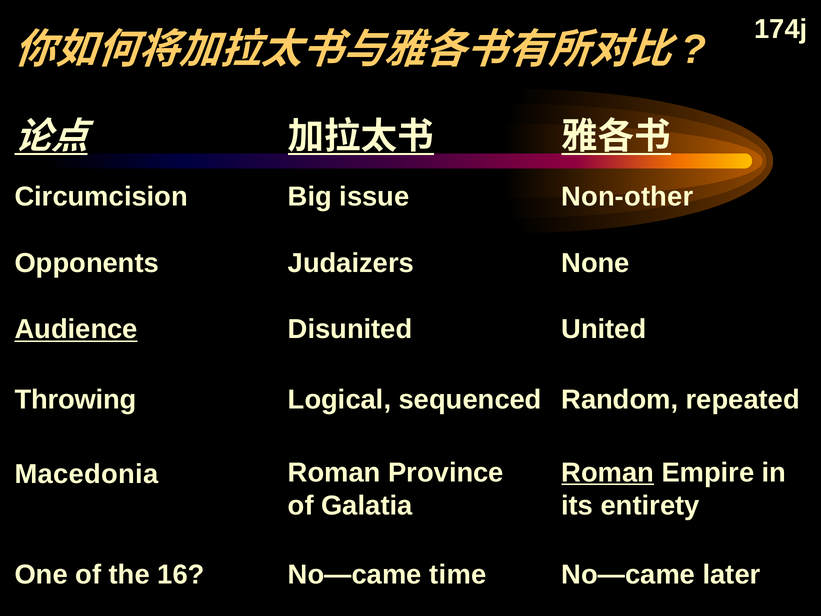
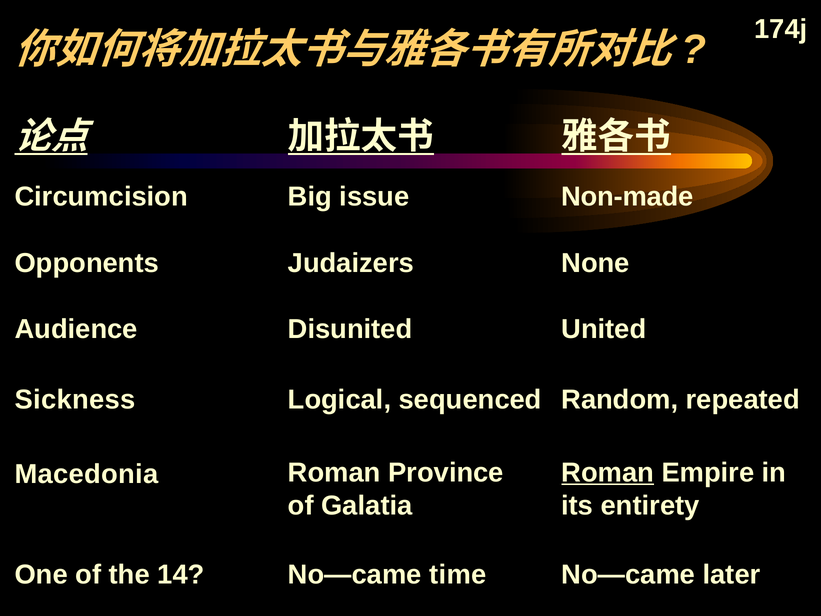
Non-other: Non-other -> Non-made
Audience underline: present -> none
Throwing: Throwing -> Sickness
16: 16 -> 14
